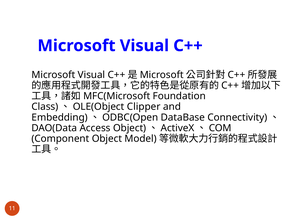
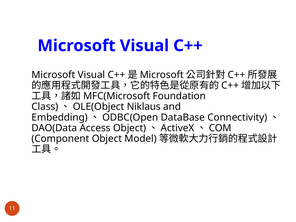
Clipper: Clipper -> Niklaus
